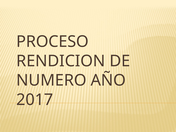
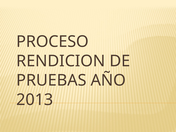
NUMERO: NUMERO -> PRUEBAS
2017: 2017 -> 2013
